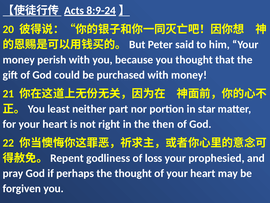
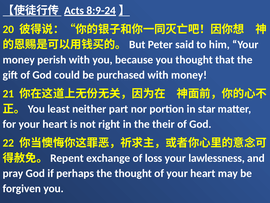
then: then -> their
godliness: godliness -> exchange
prophesied: prophesied -> lawlessness
